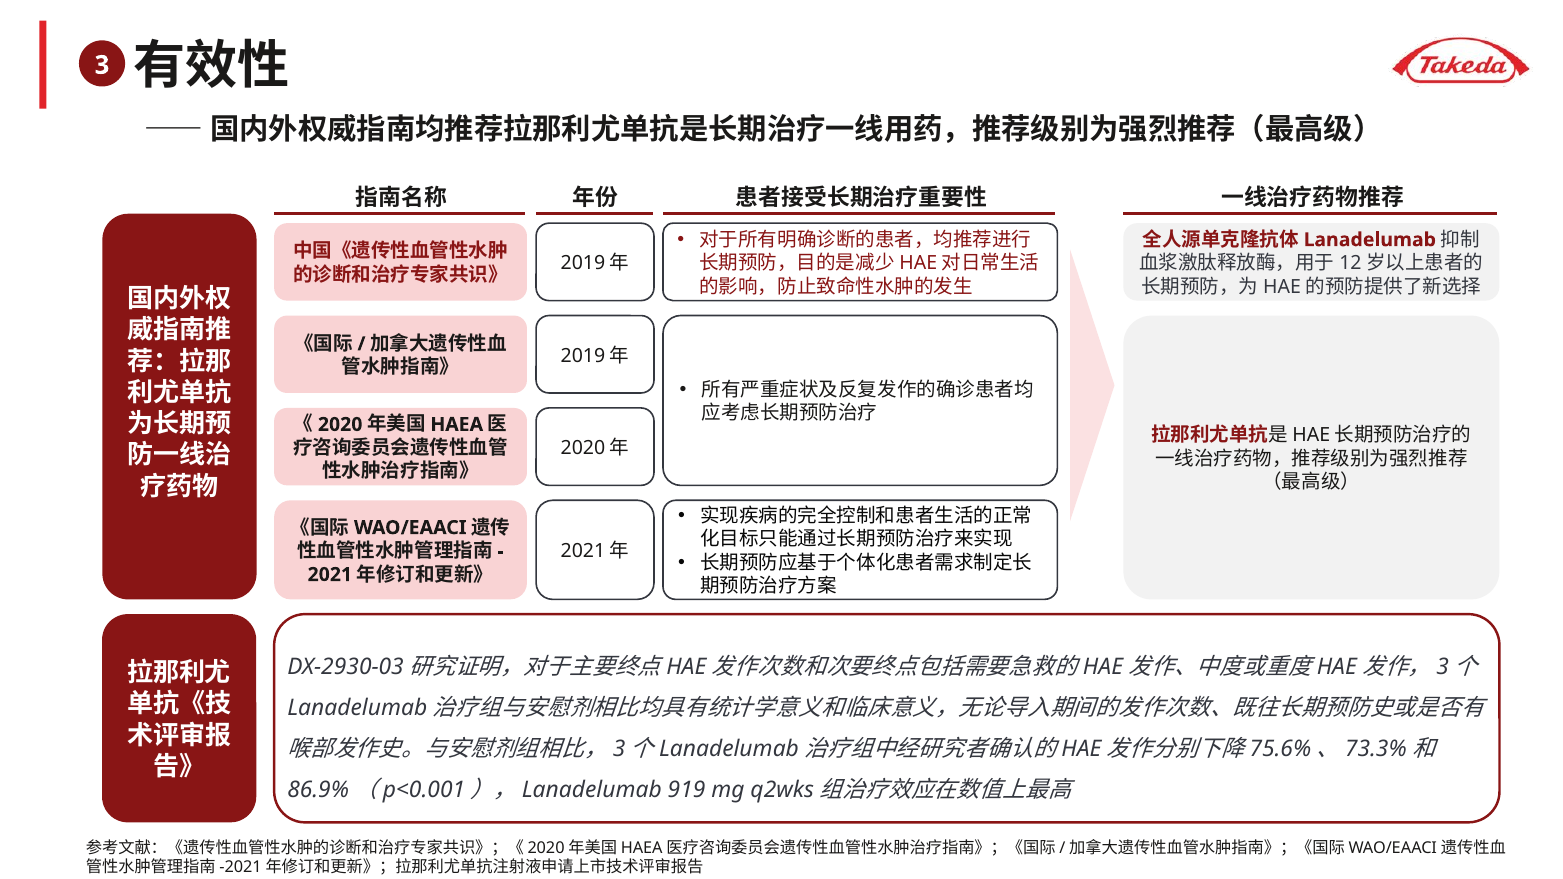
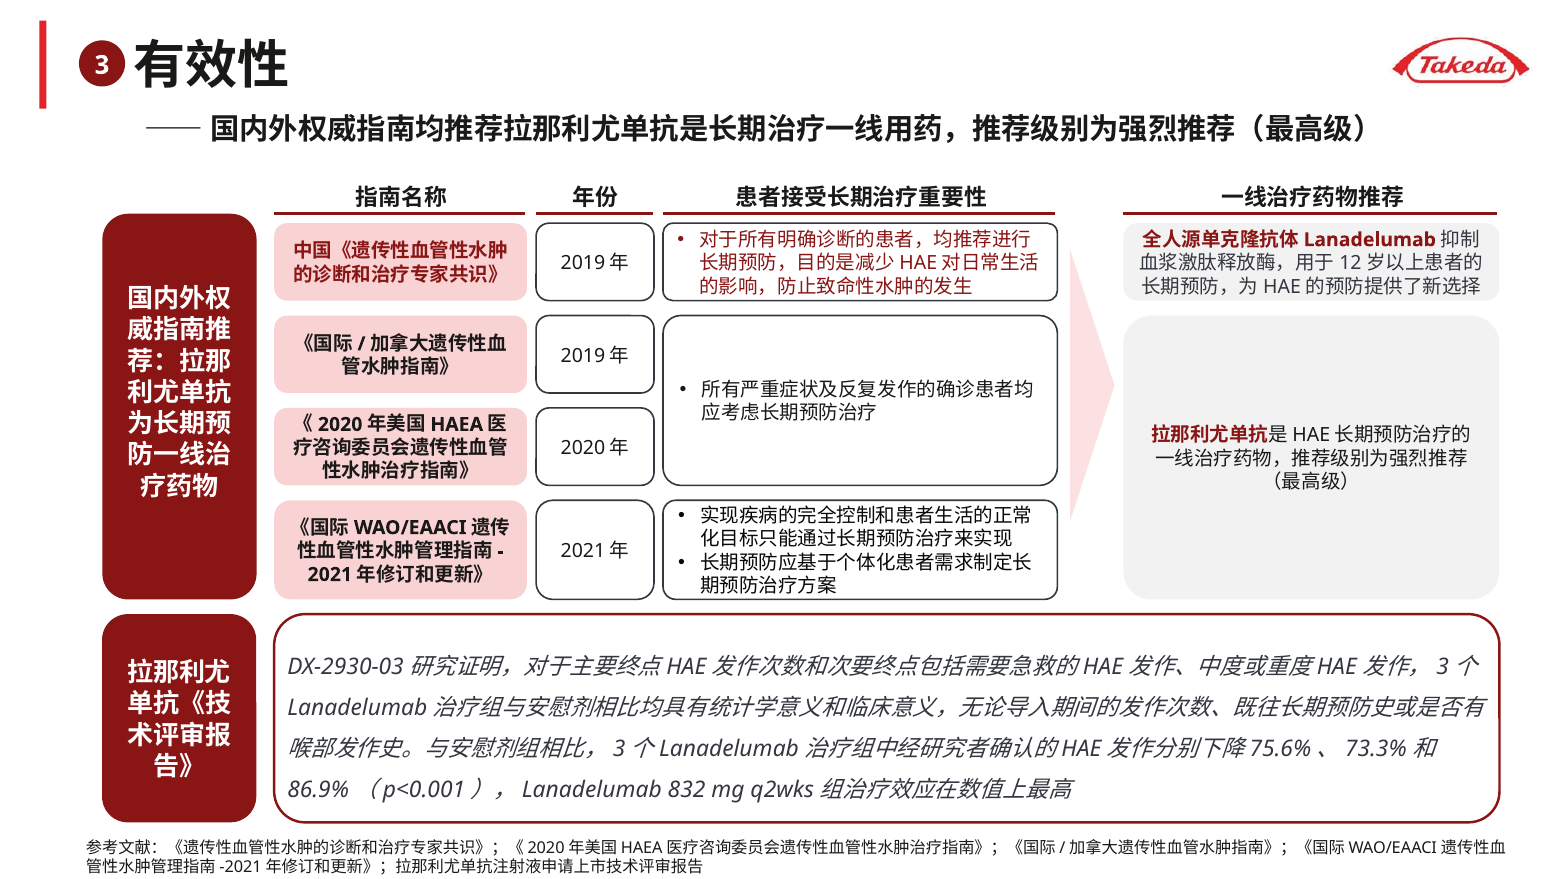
919: 919 -> 832
